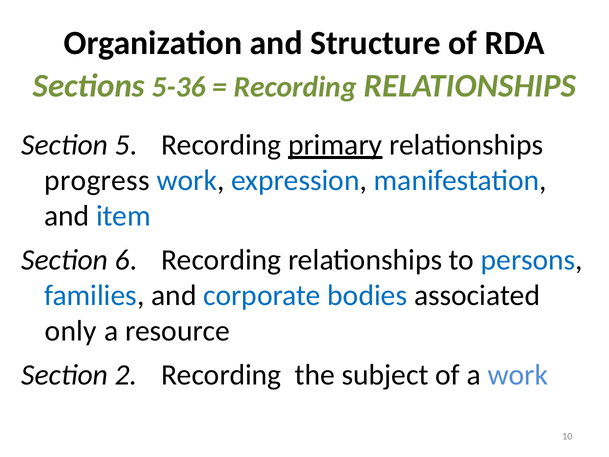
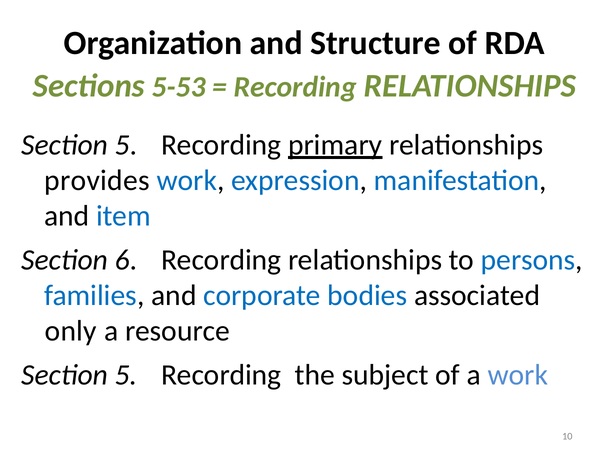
5-36: 5-36 -> 5-53
progress: progress -> provides
2 at (126, 375): 2 -> 5
